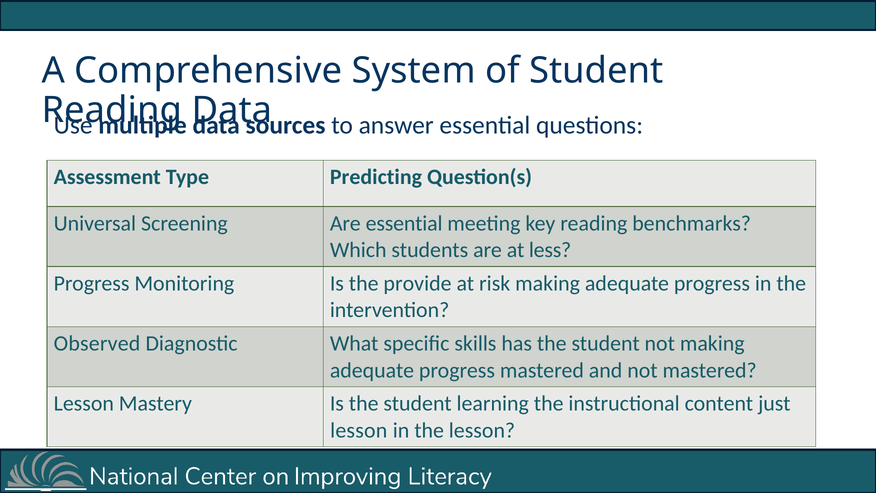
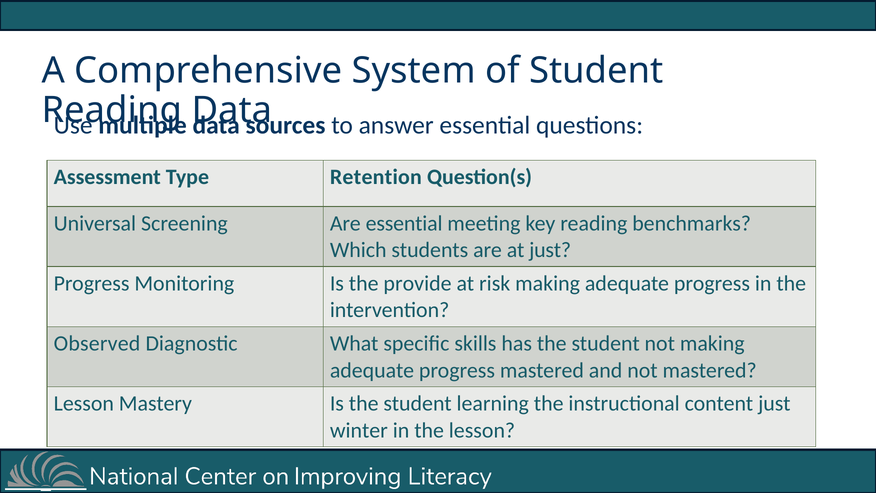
Predicting: Predicting -> Retention
at less: less -> just
lesson at (359, 430): lesson -> winter
